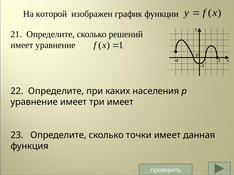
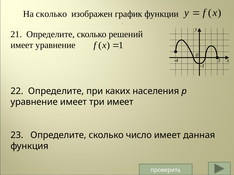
На которой: которой -> сколько
точки: точки -> число
